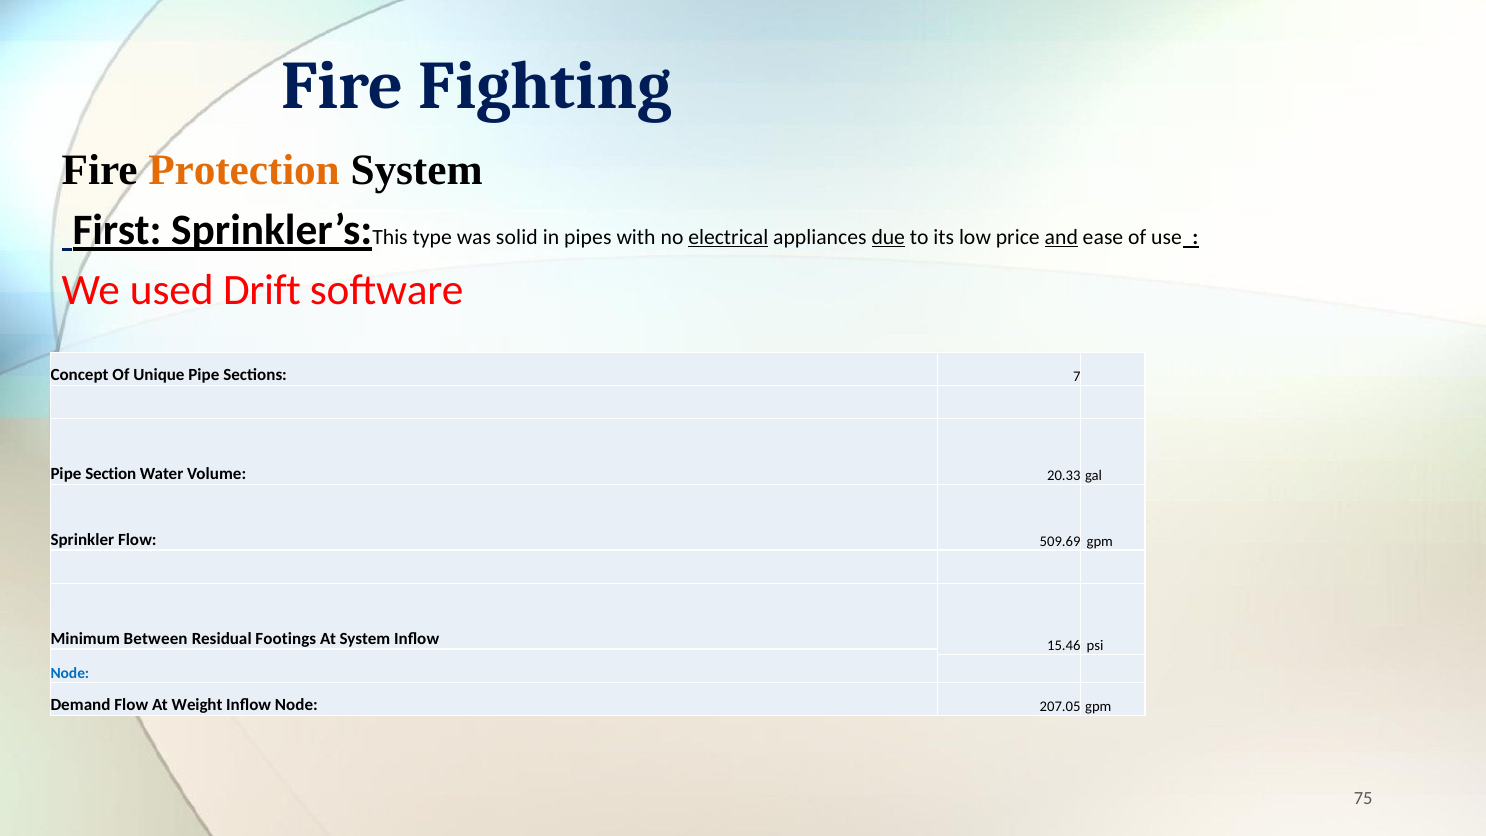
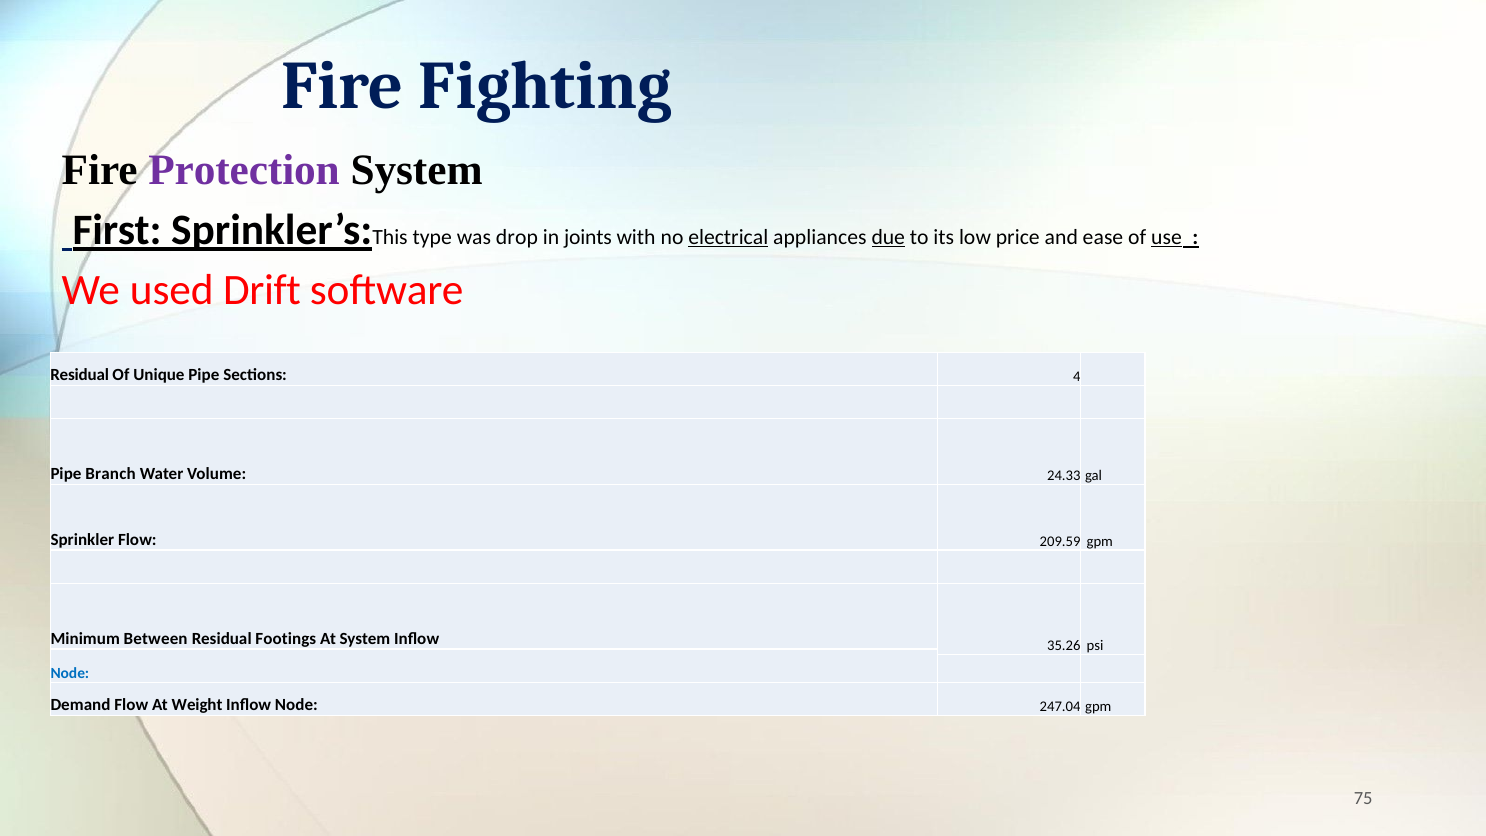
Protection colour: orange -> purple
solid: solid -> drop
pipes: pipes -> joints
and underline: present -> none
use underline: none -> present
Concept at (80, 375): Concept -> Residual
7: 7 -> 4
Section: Section -> Branch
20.33: 20.33 -> 24.33
509.69: 509.69 -> 209.59
15.46: 15.46 -> 35.26
207.05: 207.05 -> 247.04
